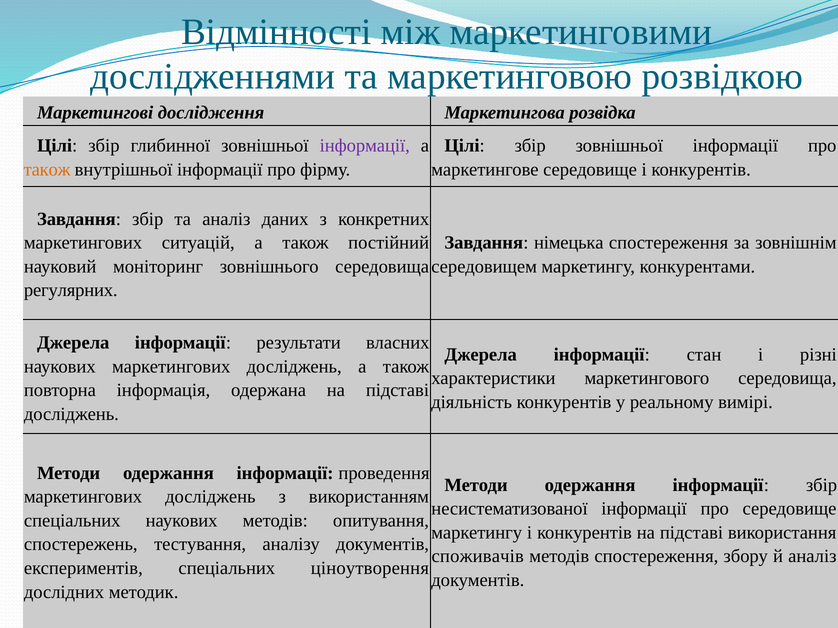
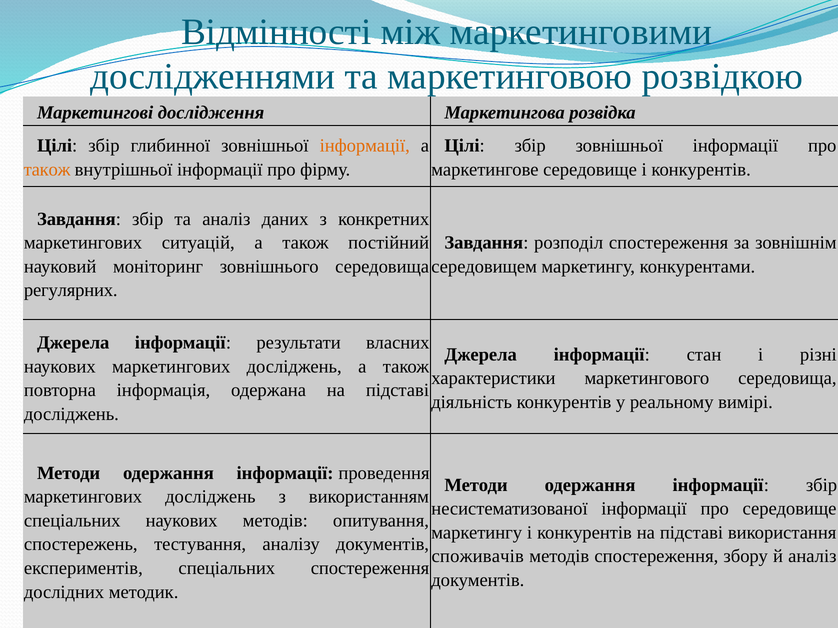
інформації at (365, 146) colour: purple -> orange
німецька: німецька -> розподіл
спеціальних ціноутворення: ціноутворення -> спостереження
